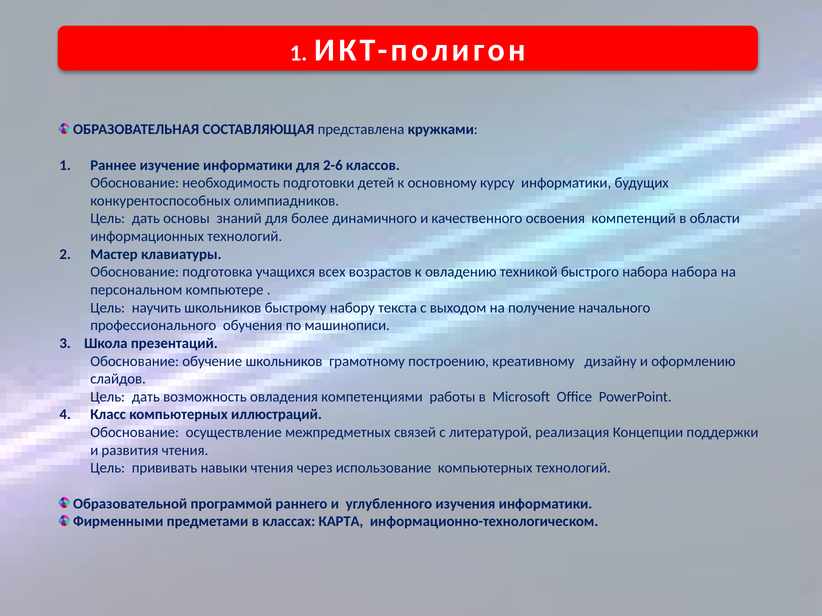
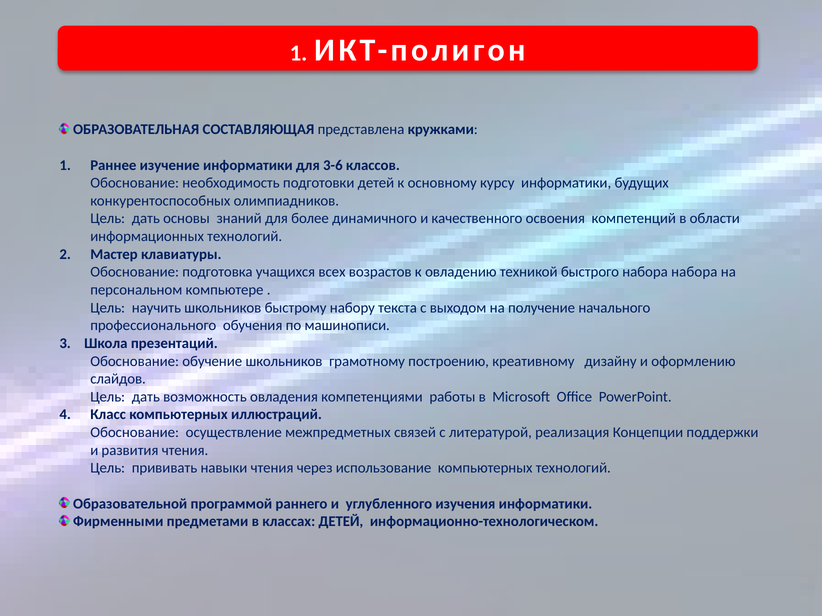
2-6: 2-6 -> 3-6
классах КАРТА: КАРТА -> ДЕТЕЙ
